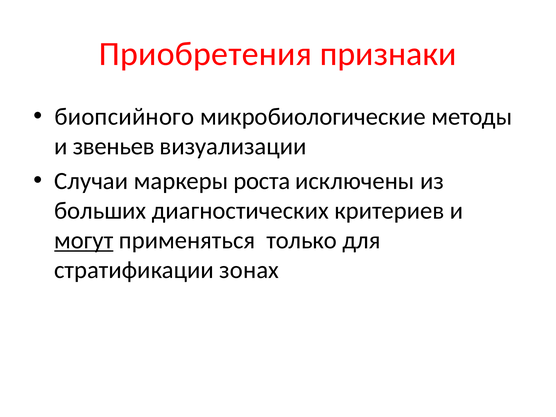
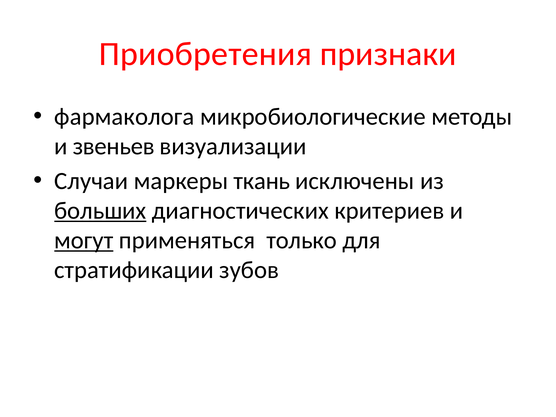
биопсийного: биопсийного -> фармаколога
роста: роста -> ткань
больших underline: none -> present
зонах: зонах -> зубов
